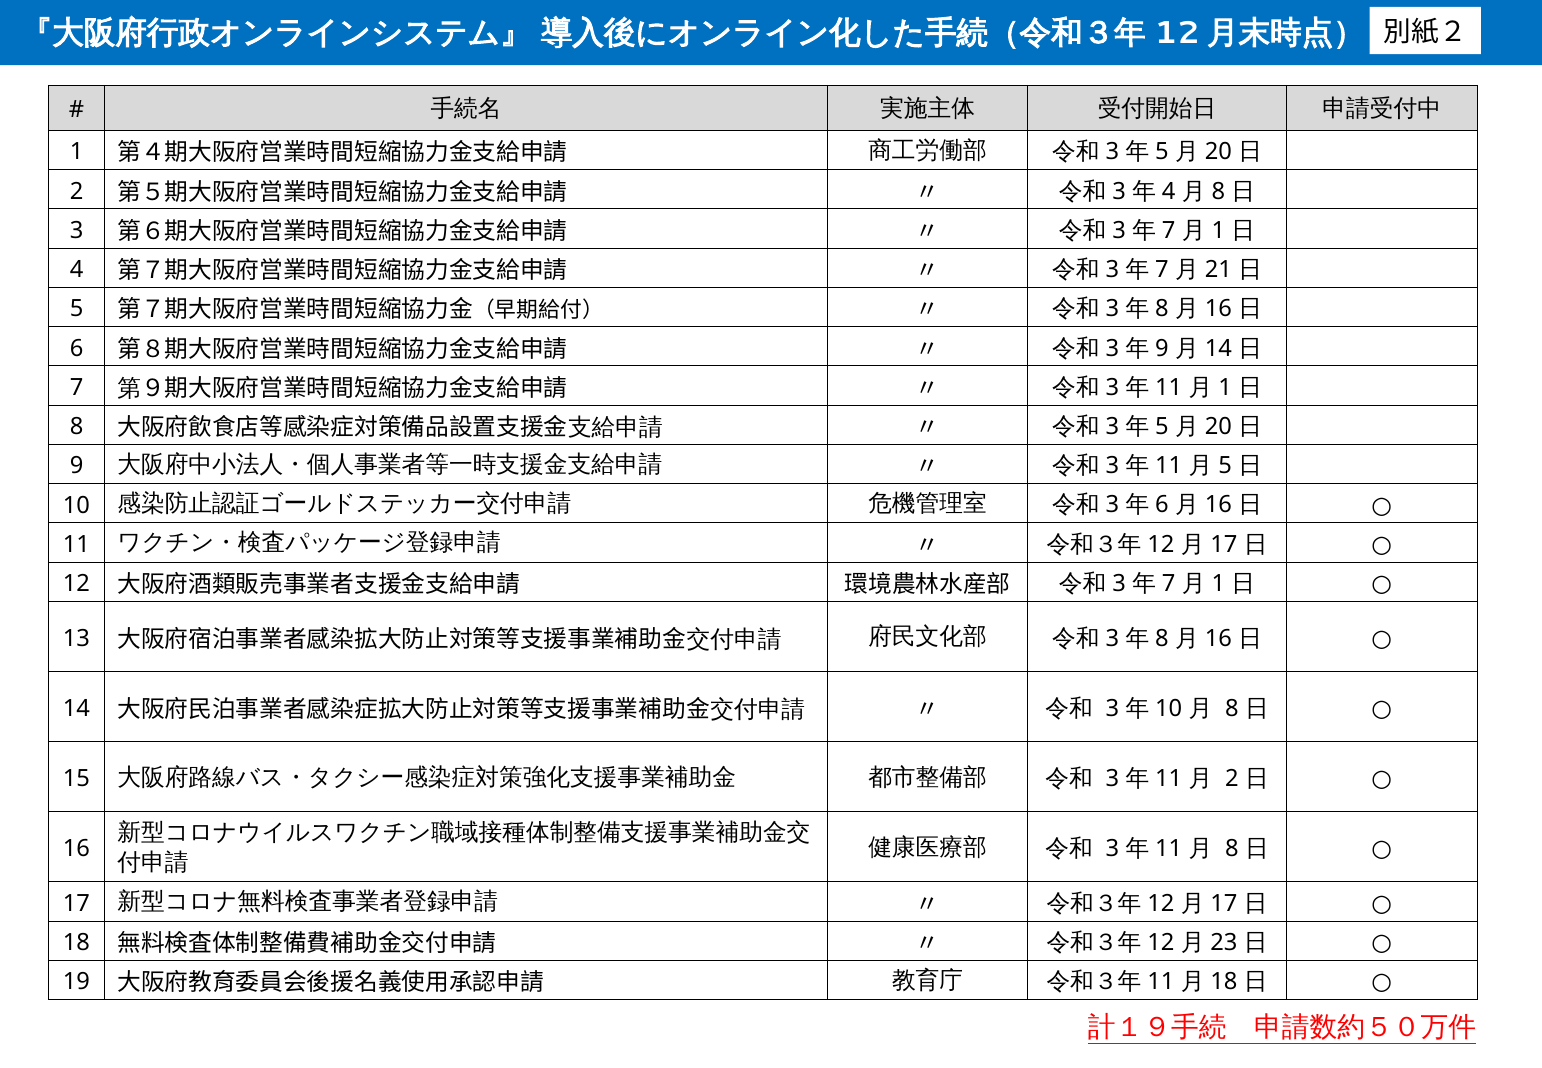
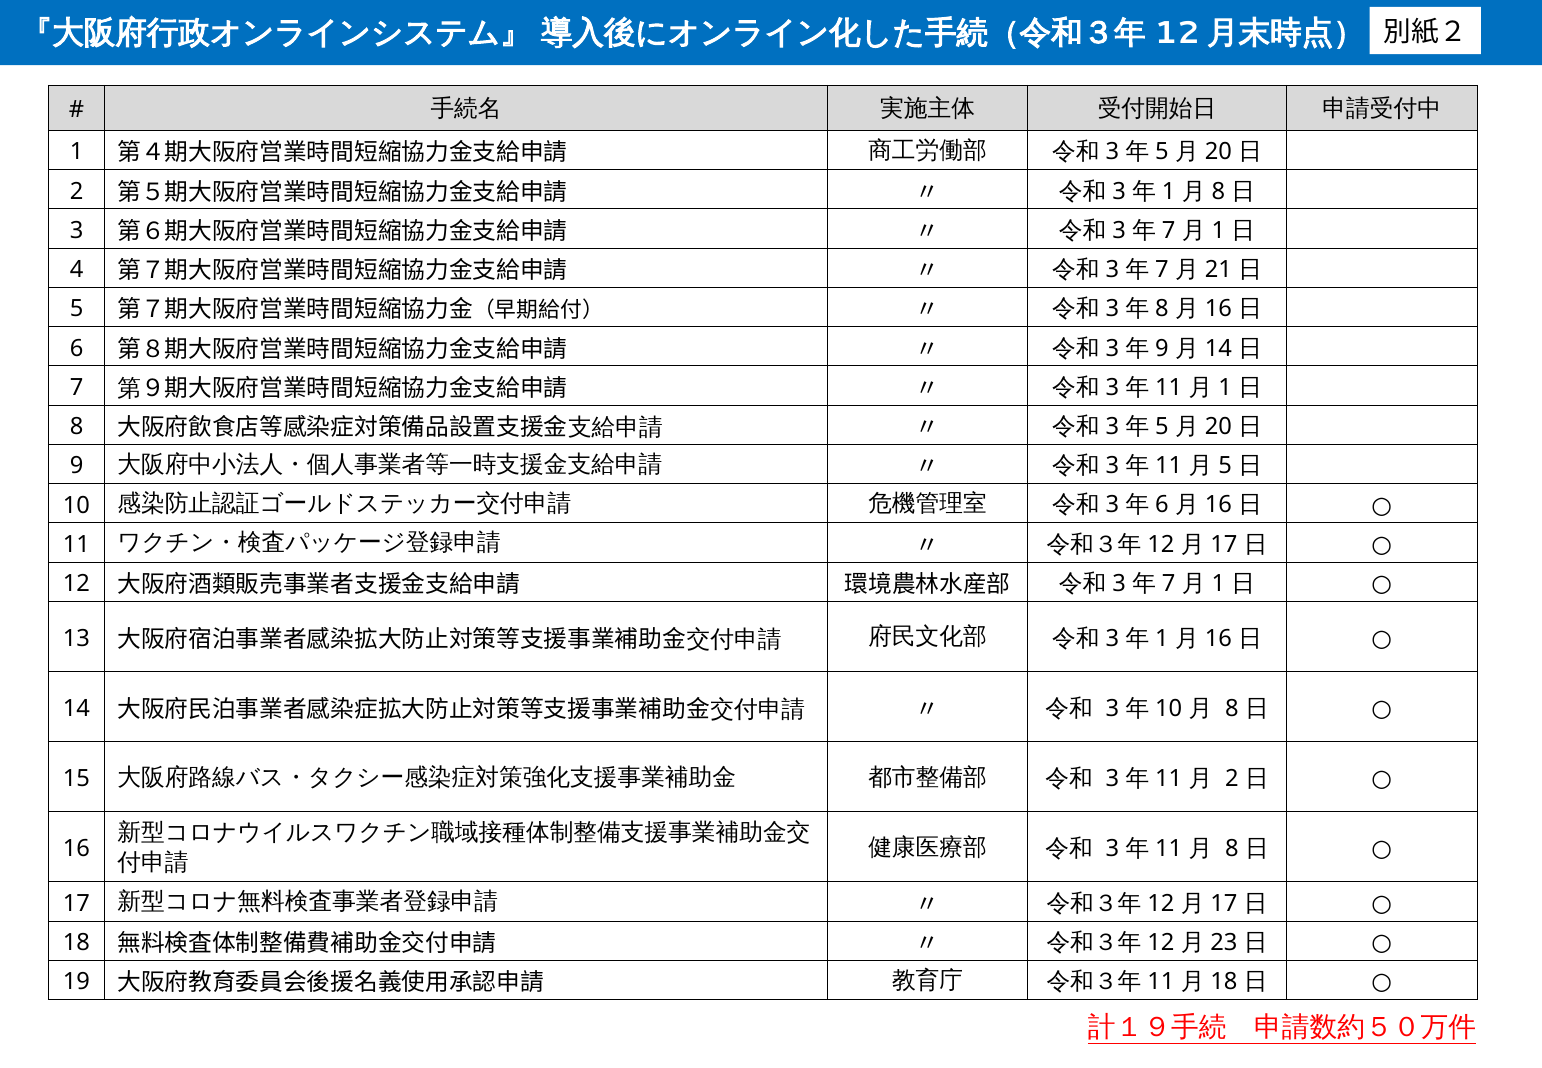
4 at (1169, 191): 4 -> 1
8 at (1162, 638): 8 -> 1
